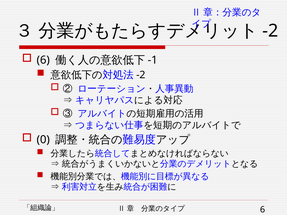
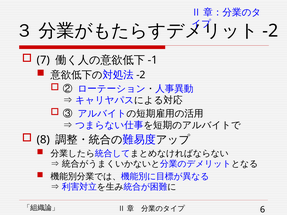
6 at (43, 60): 6 -> 7
0: 0 -> 8
